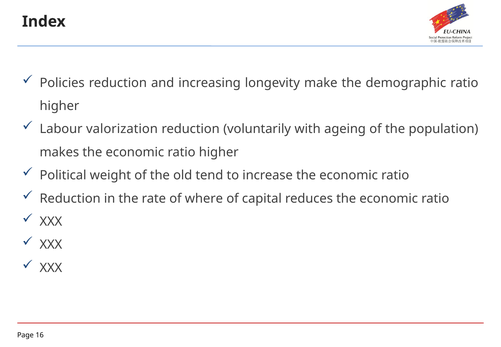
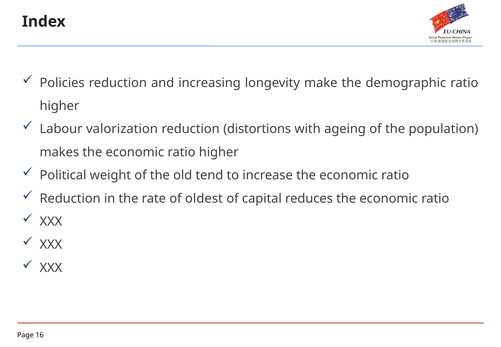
voluntarily: voluntarily -> distortions
where: where -> oldest
